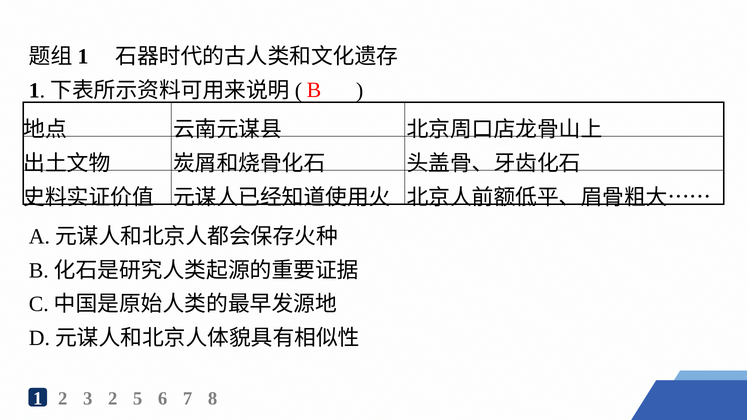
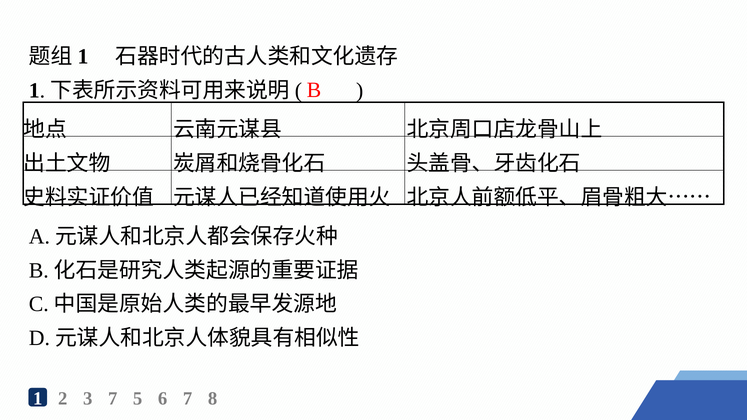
3 2: 2 -> 7
